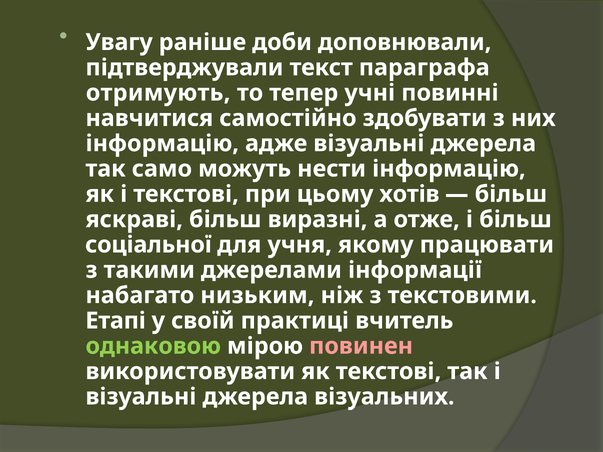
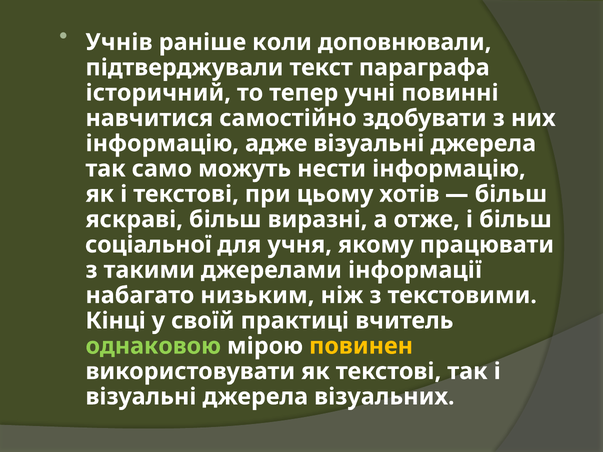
Увагу: Увагу -> Учнів
доби: доби -> коли
отримують: отримують -> історичний
Етапі: Етапі -> Кінці
повинен colour: pink -> yellow
